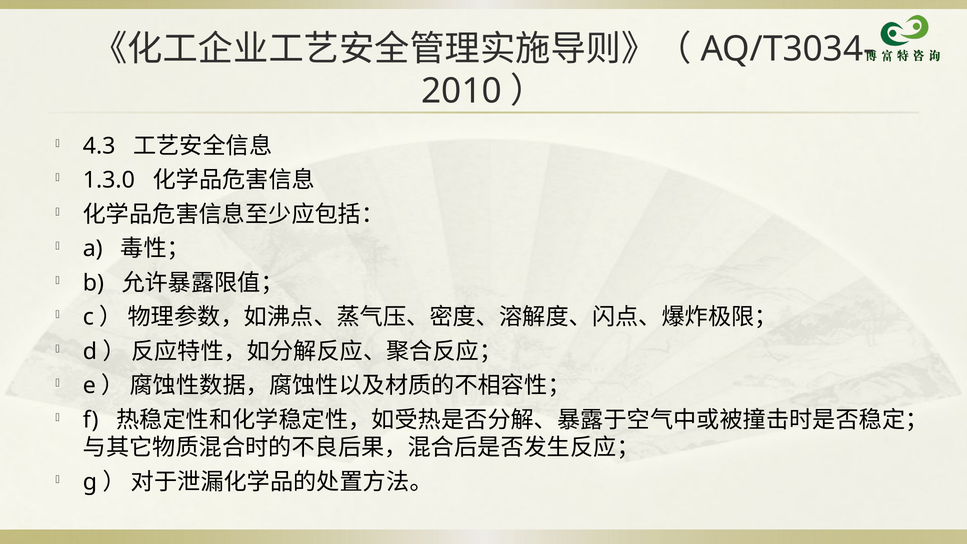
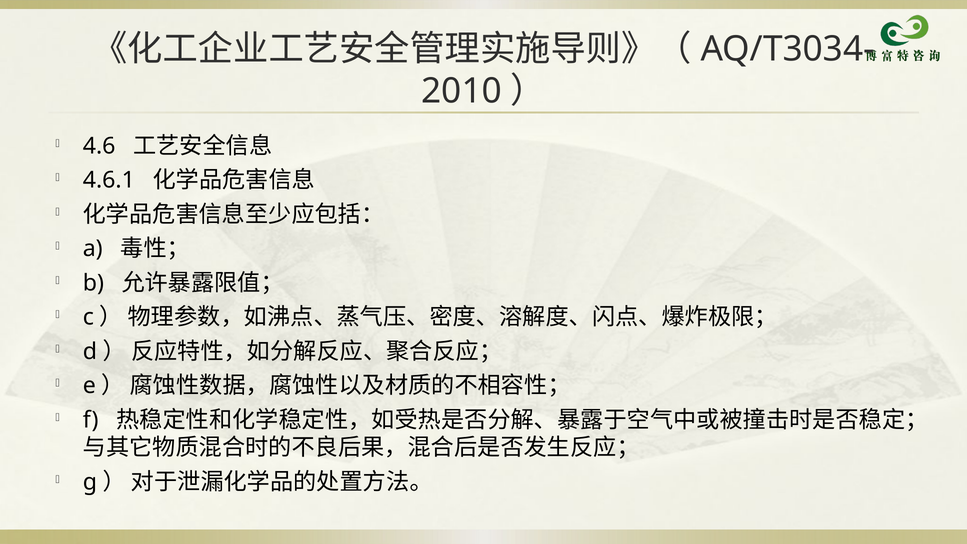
4.3: 4.3 -> 4.6
1.3.0: 1.3.0 -> 4.6.1
